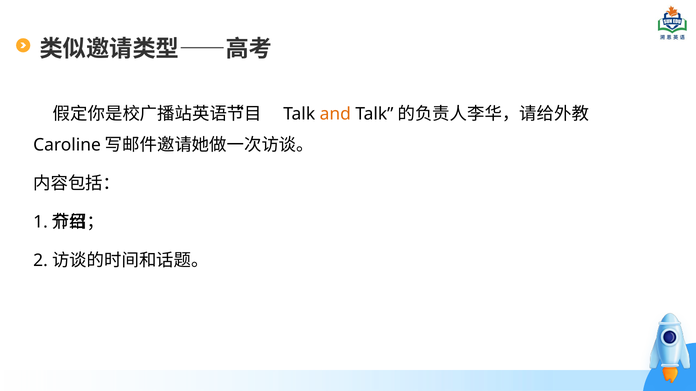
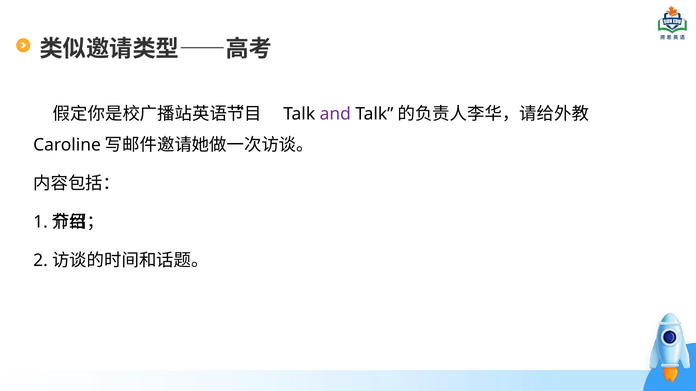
and colour: orange -> purple
